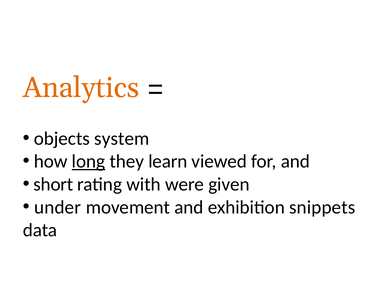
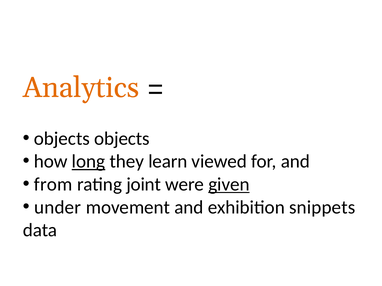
objects system: system -> objects
short: short -> from
with: with -> joint
given underline: none -> present
